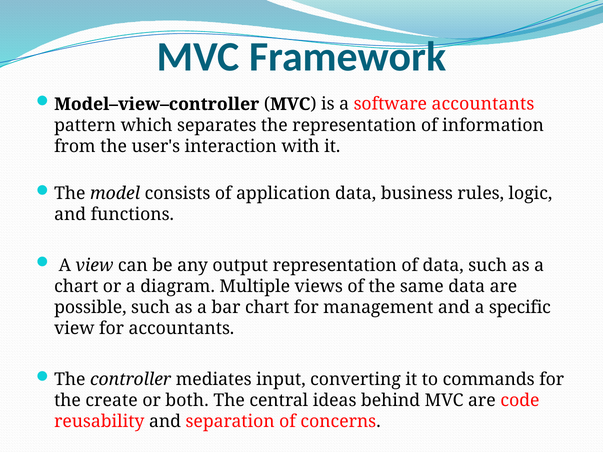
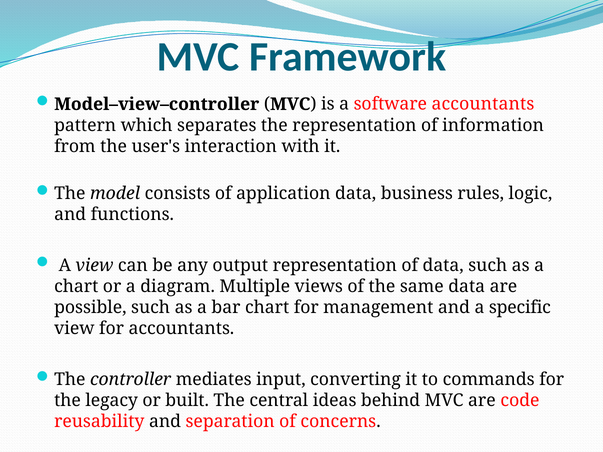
create: create -> legacy
both: both -> built
